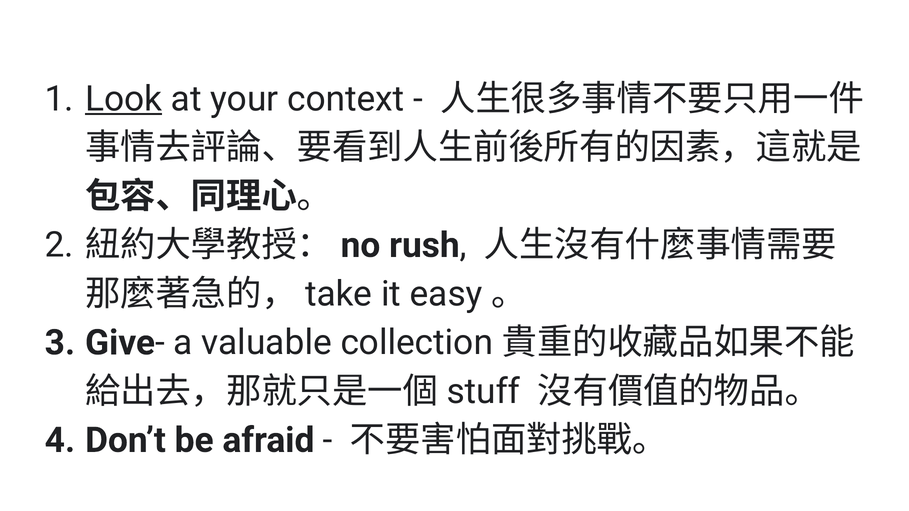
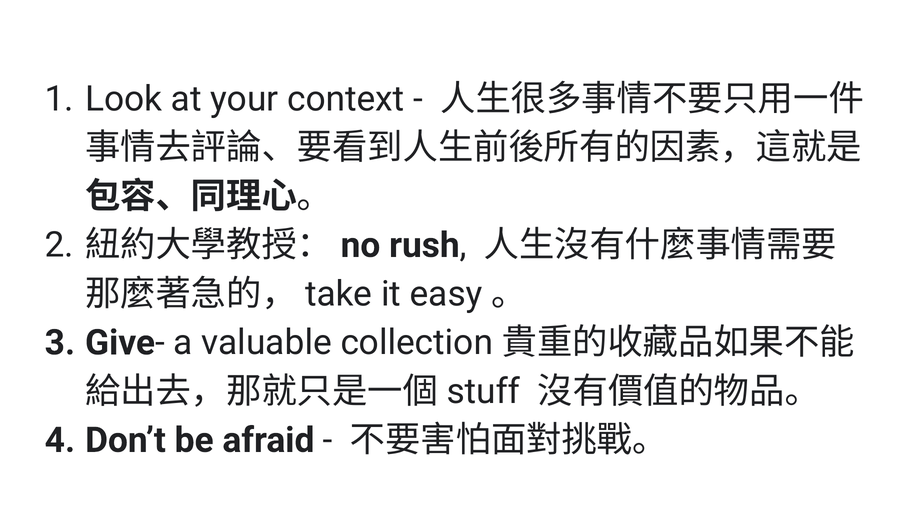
Look underline: present -> none
